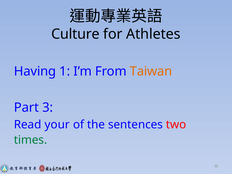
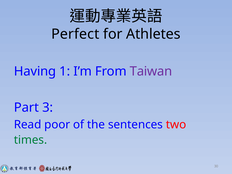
Culture: Culture -> Perfect
Taiwan colour: orange -> purple
your: your -> poor
